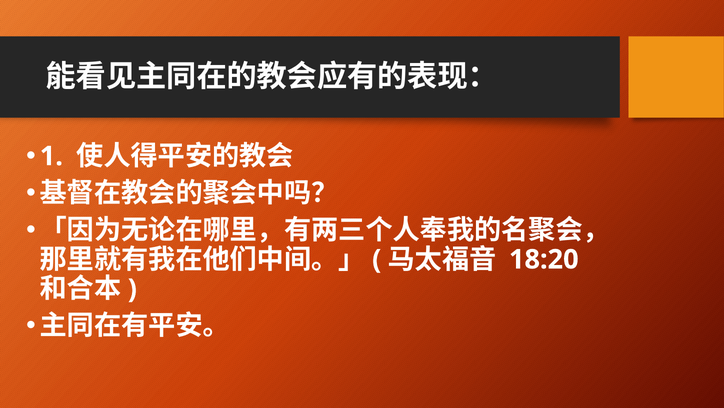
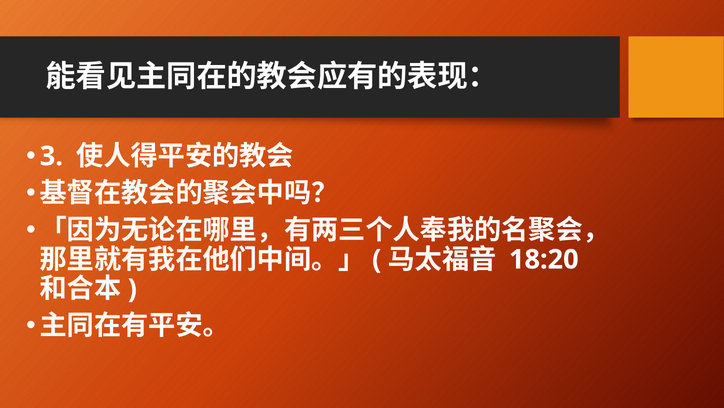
1: 1 -> 3
